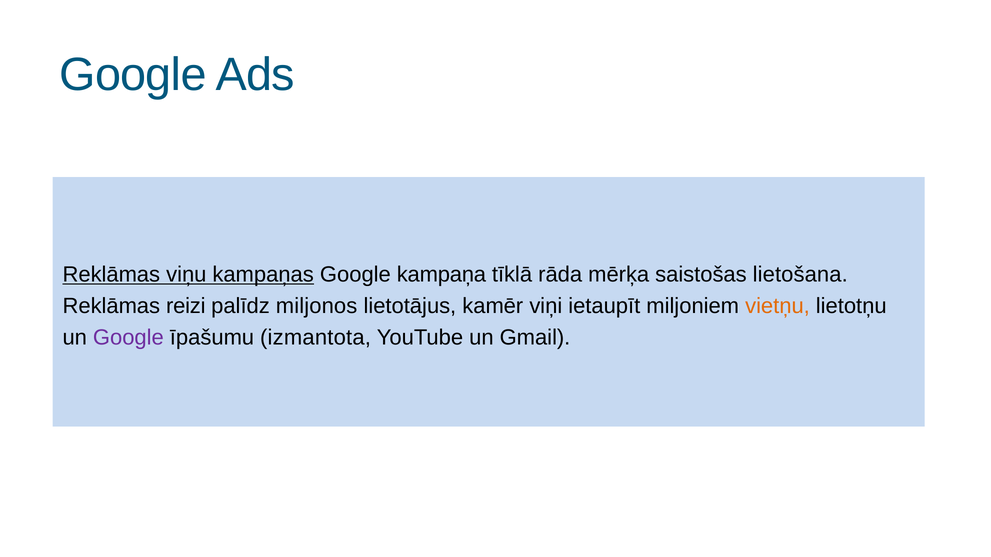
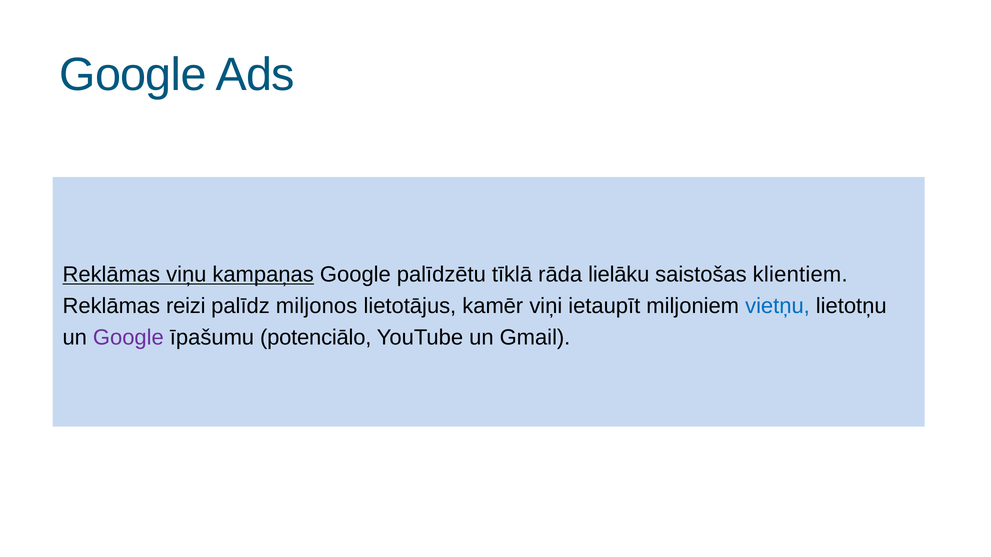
kampaņa: kampaņa -> palīdzētu
mērķa: mērķa -> lielāku
lietošana: lietošana -> klientiem
vietņu colour: orange -> blue
izmantota: izmantota -> potenciālo
